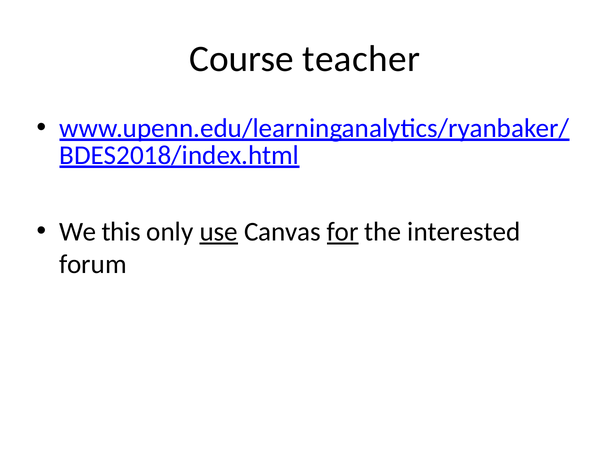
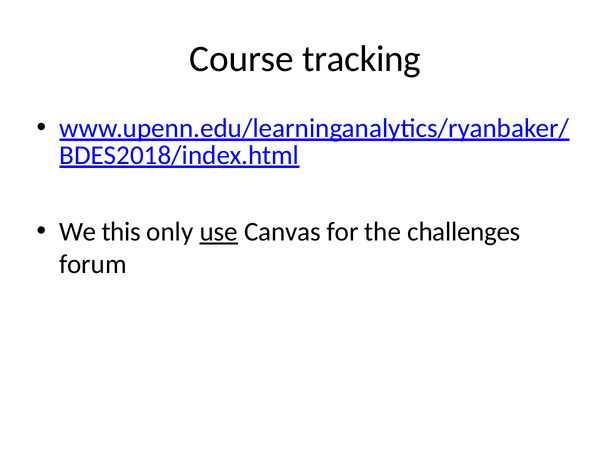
teacher: teacher -> tracking
for underline: present -> none
interested: interested -> challenges
